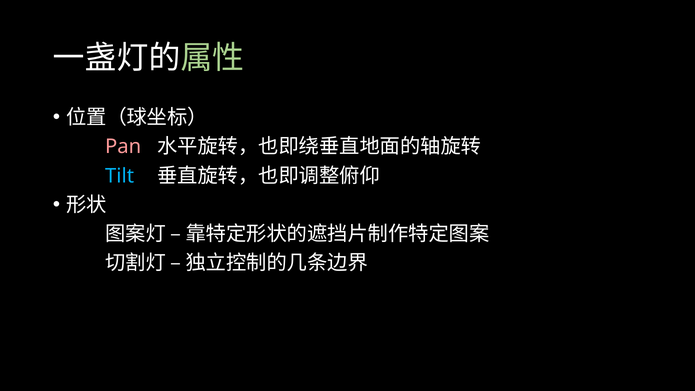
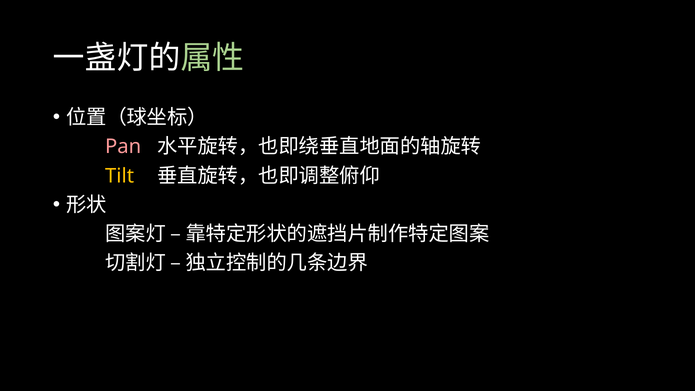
Tilt colour: light blue -> yellow
